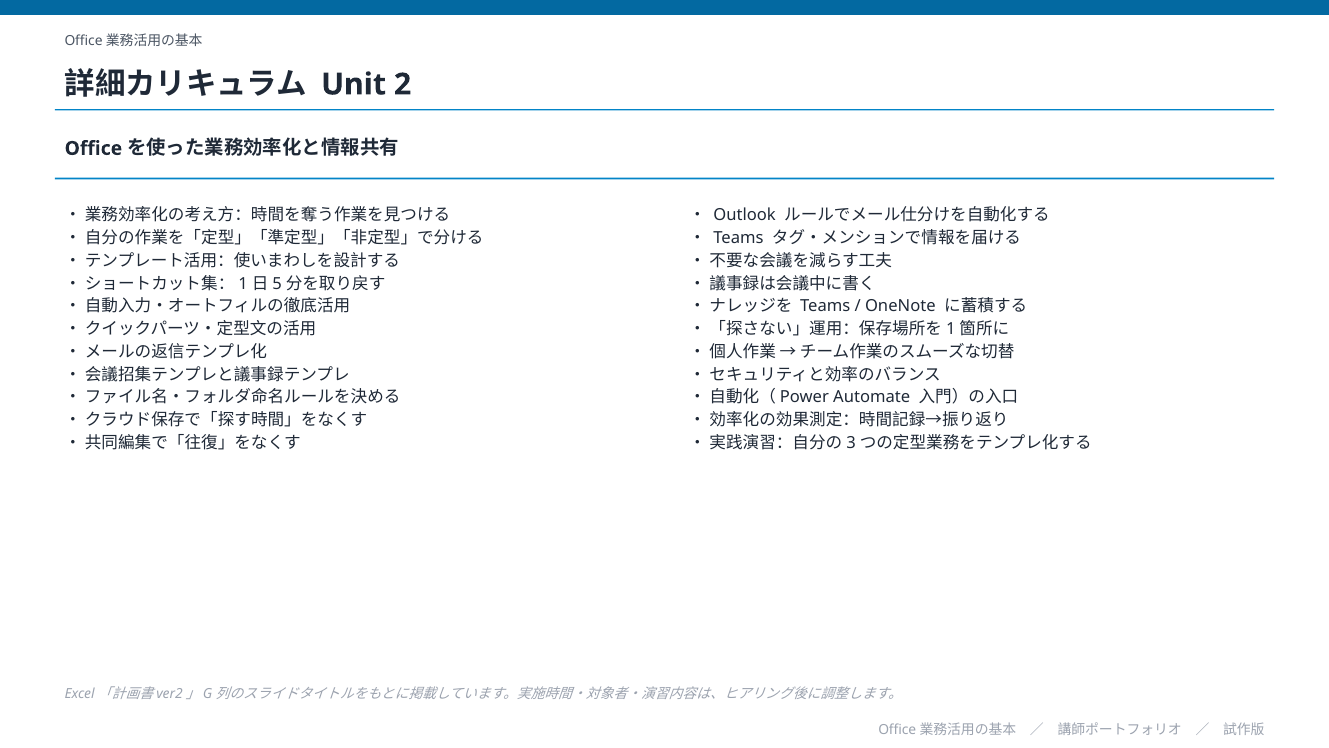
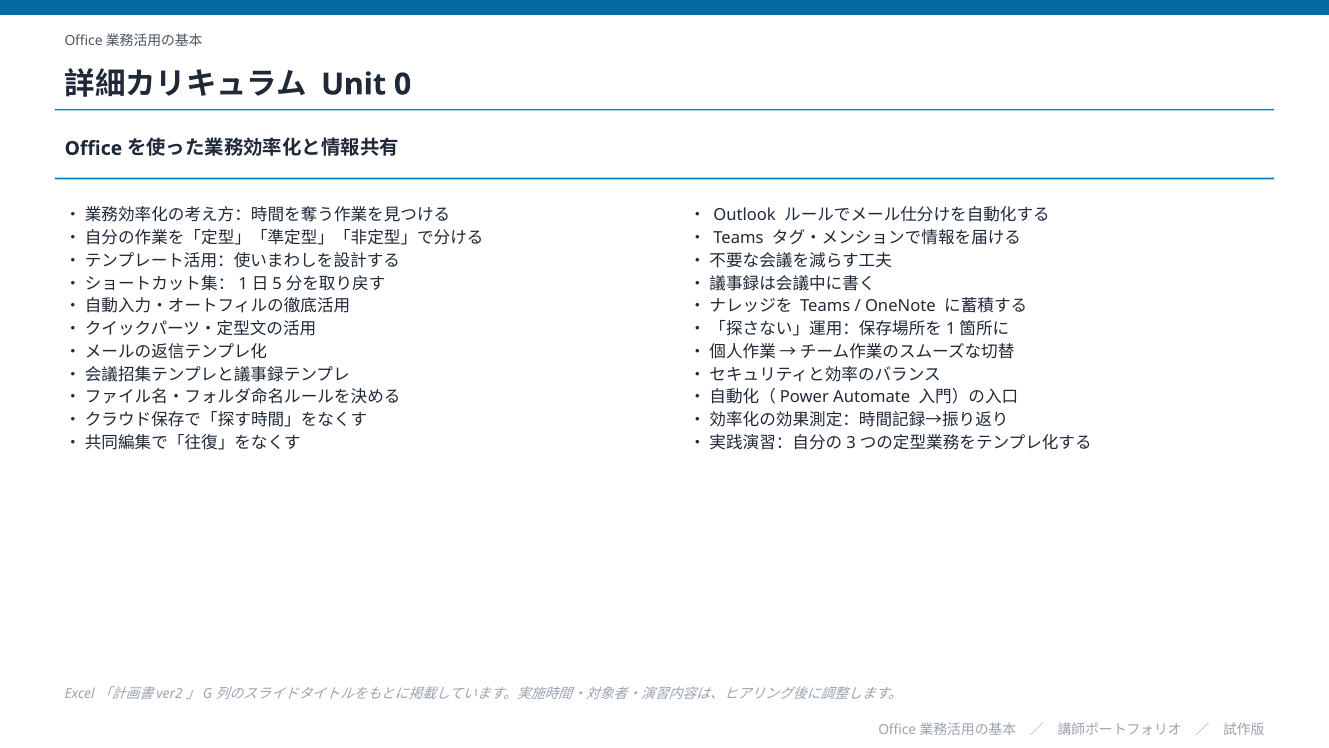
2: 2 -> 0
